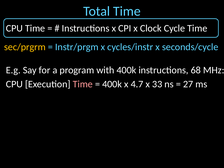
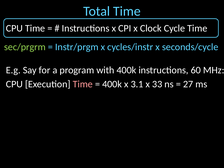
sec/prgrm colour: yellow -> light green
68: 68 -> 60
4.7: 4.7 -> 3.1
